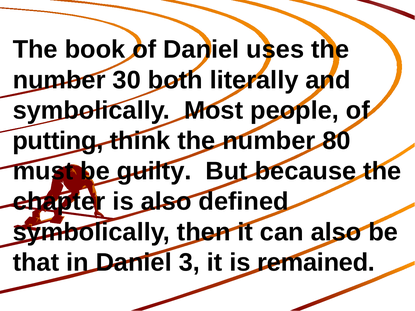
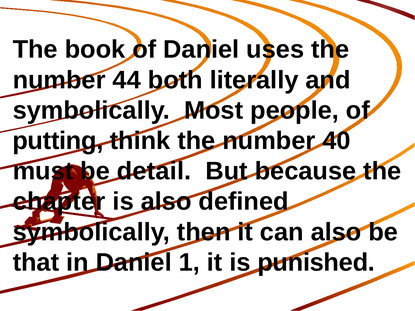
30: 30 -> 44
80: 80 -> 40
guilty: guilty -> detail
3: 3 -> 1
remained: remained -> punished
